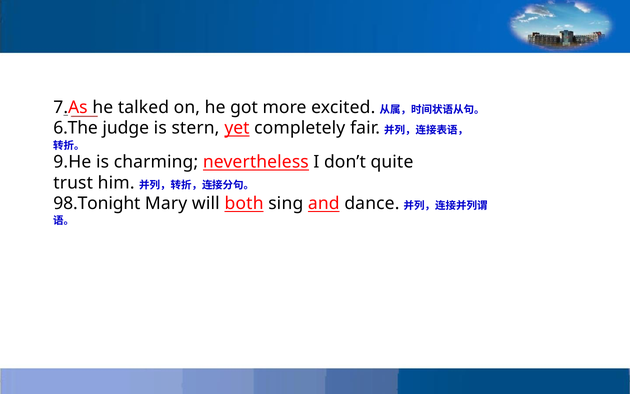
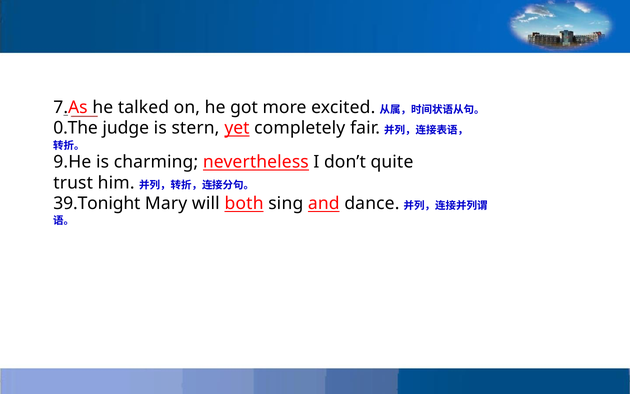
6.The: 6.The -> 0.The
98.Tonight: 98.Tonight -> 39.Tonight
